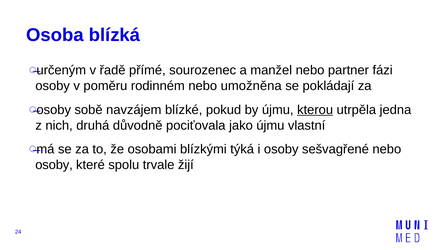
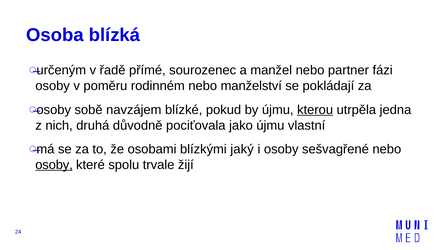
umožněna: umožněna -> manželství
týká: týká -> jaký
osoby at (54, 165) underline: none -> present
